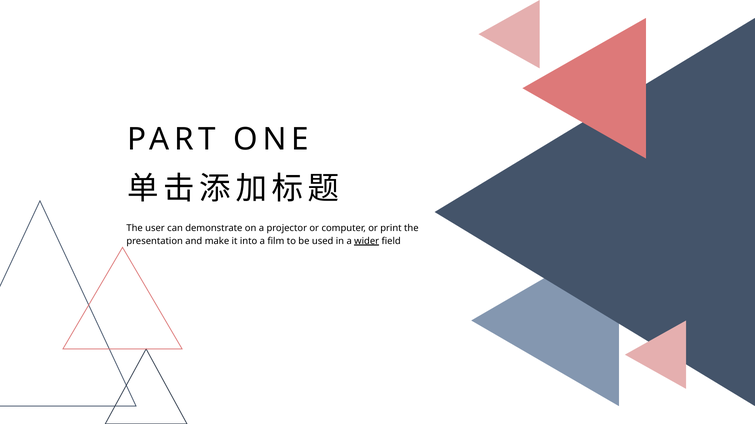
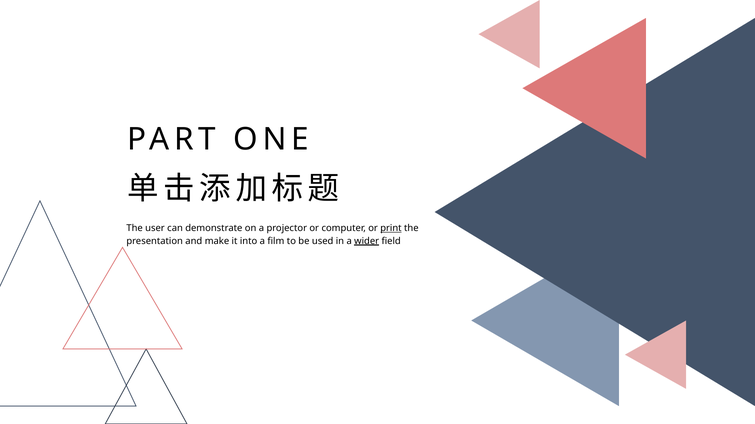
print underline: none -> present
